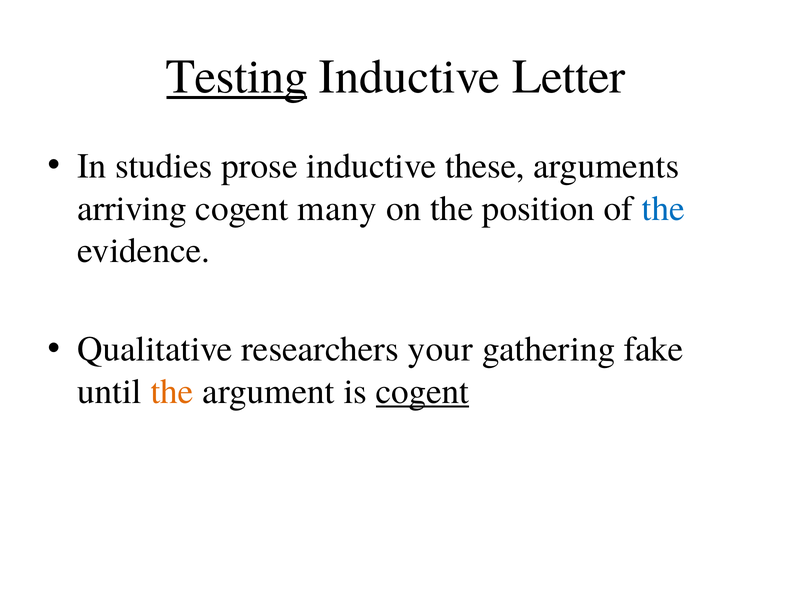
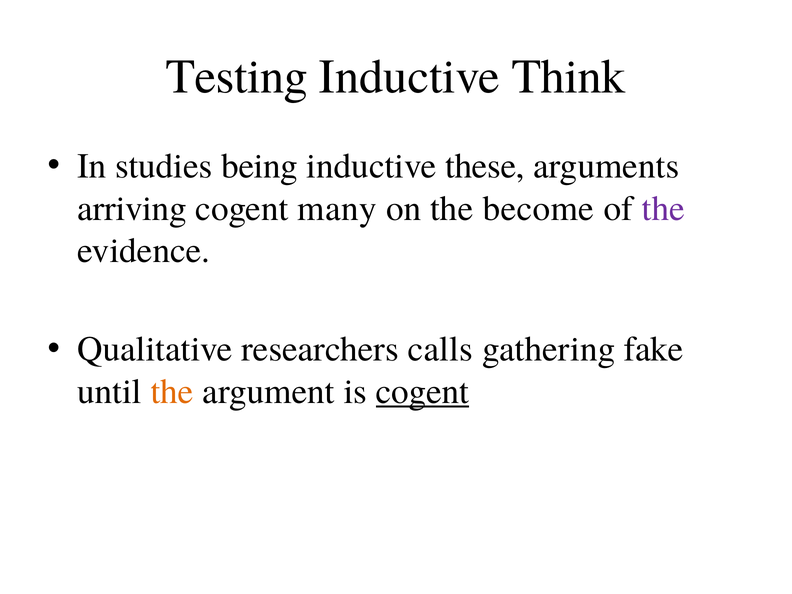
Testing underline: present -> none
Letter: Letter -> Think
prose: prose -> being
position: position -> become
the at (663, 208) colour: blue -> purple
your: your -> calls
